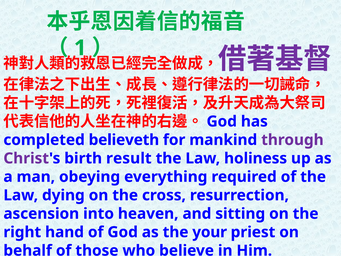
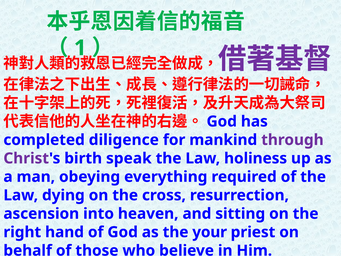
believeth: believeth -> diligence
result: result -> speak
